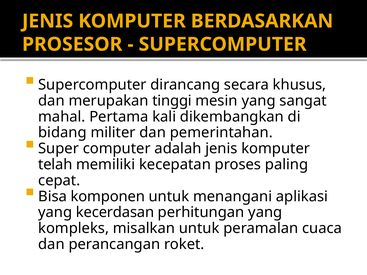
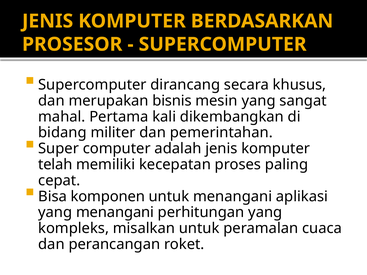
tinggi: tinggi -> bisnis
yang kecerdasan: kecerdasan -> menangani
